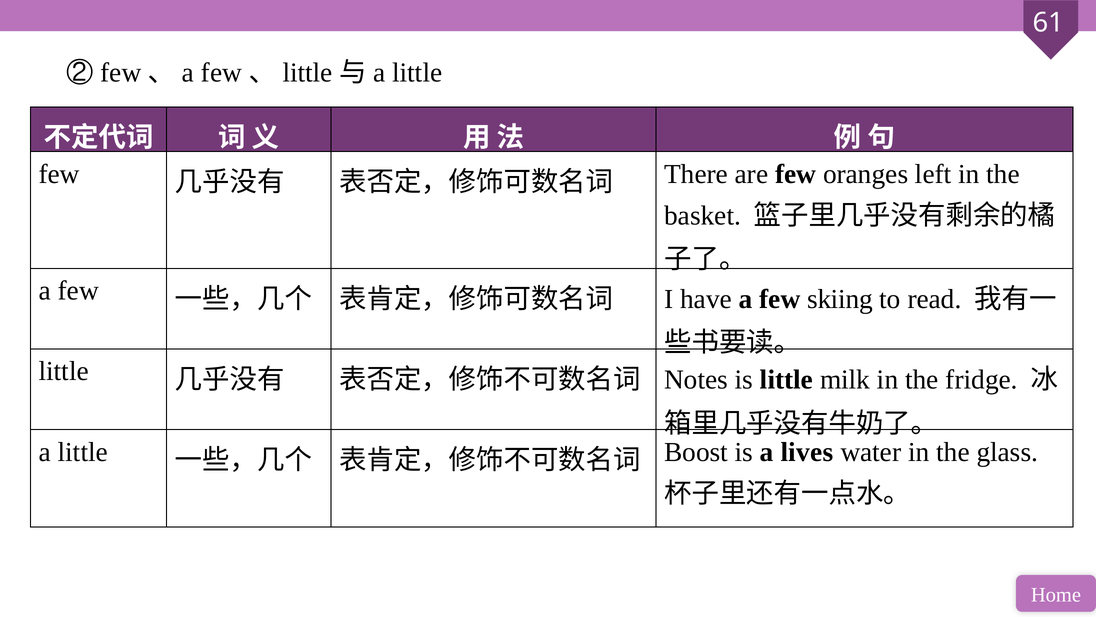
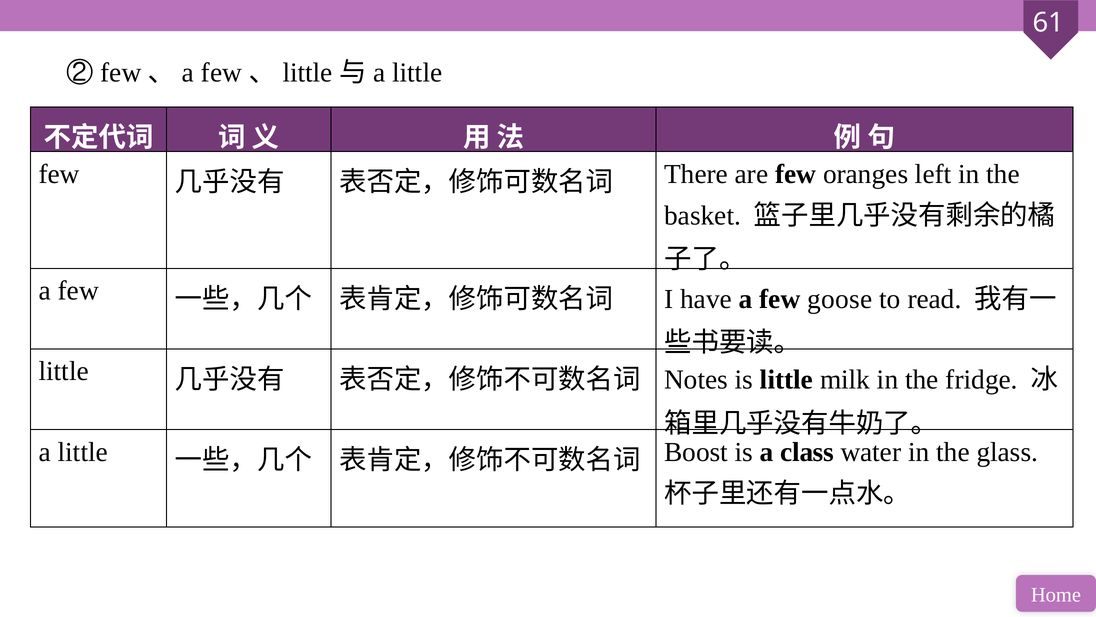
skiing: skiing -> goose
lives: lives -> class
